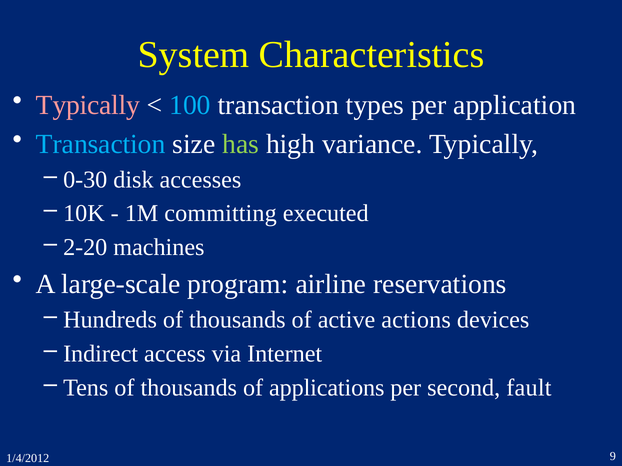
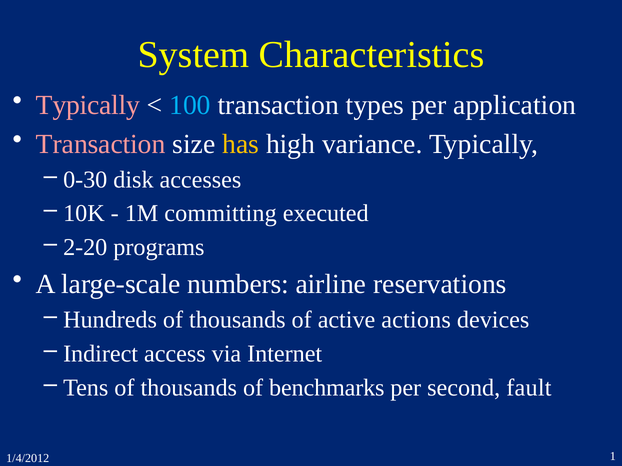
Transaction at (101, 144) colour: light blue -> pink
has colour: light green -> yellow
machines: machines -> programs
program: program -> numbers
applications: applications -> benchmarks
9: 9 -> 1
